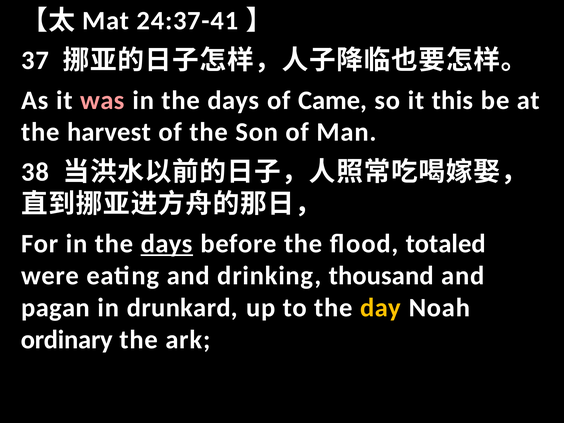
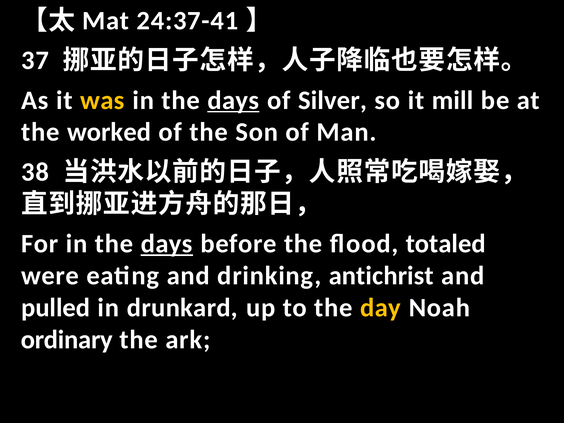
was colour: pink -> yellow
days at (233, 100) underline: none -> present
Came: Came -> Silver
this: this -> mill
harvest: harvest -> worked
thousand: thousand -> antichrist
pagan: pagan -> pulled
